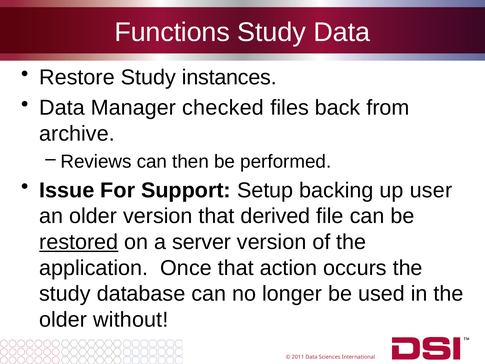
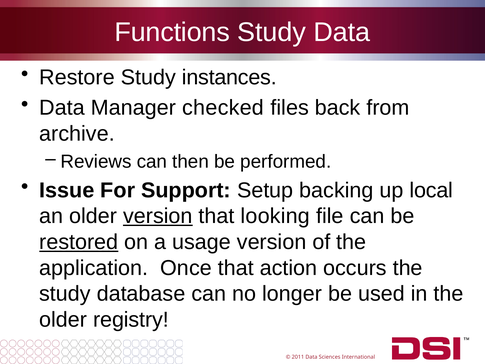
user: user -> local
version at (158, 216) underline: none -> present
derived: derived -> looking
server: server -> usage
without: without -> registry
